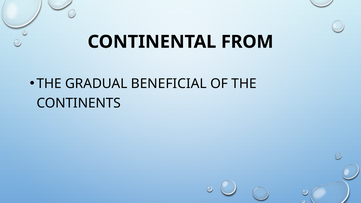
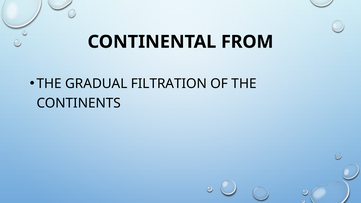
BENEFICIAL: BENEFICIAL -> FILTRATION
